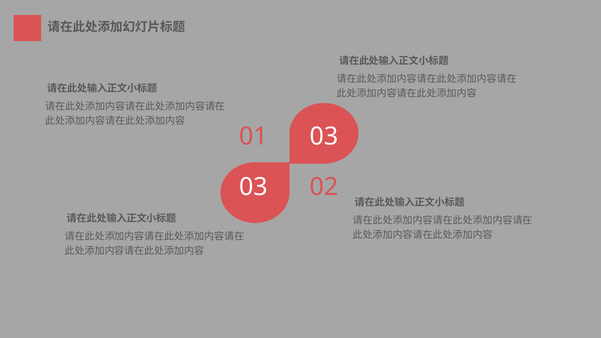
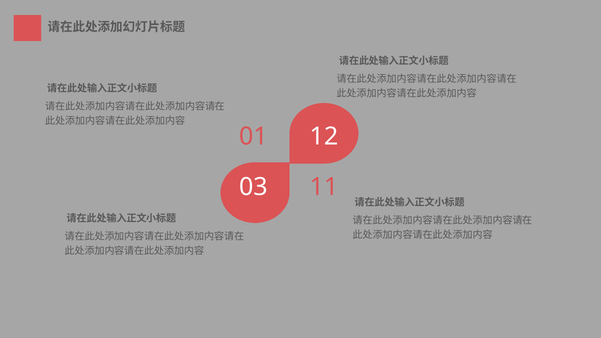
01 03: 03 -> 12
02: 02 -> 11
